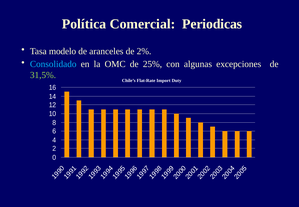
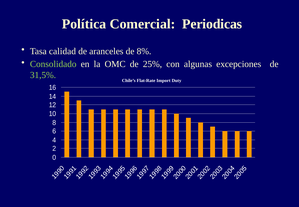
modelo: modelo -> calidad
2%: 2% -> 8%
Consolidado colour: light blue -> light green
